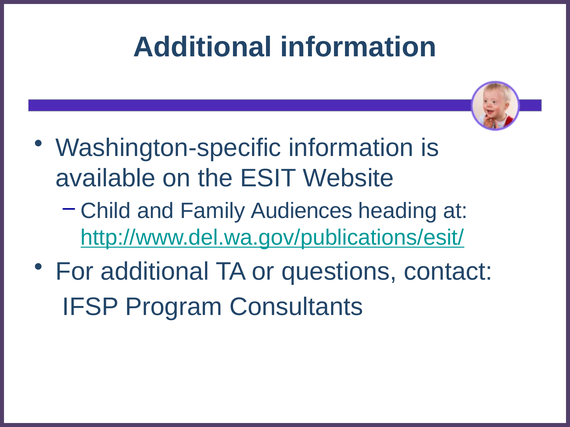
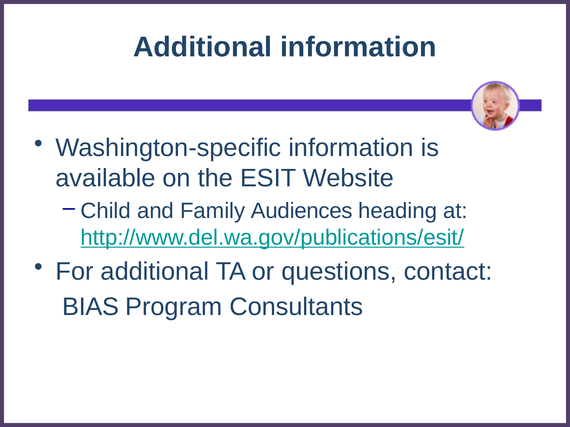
IFSP: IFSP -> BIAS
